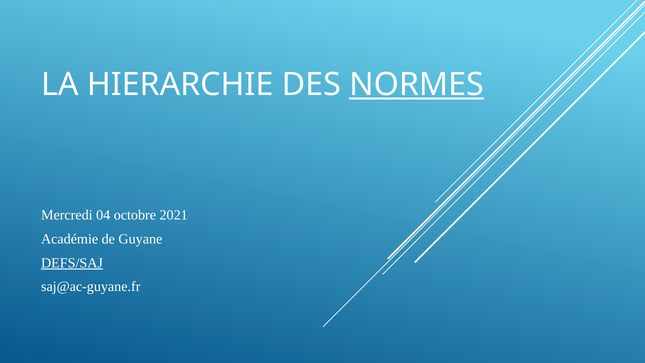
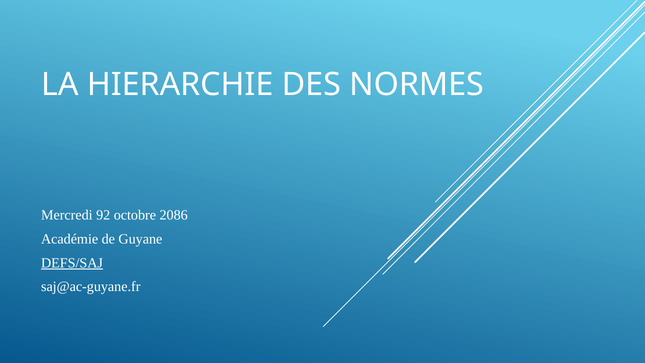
NORMES underline: present -> none
04: 04 -> 92
2021: 2021 -> 2086
